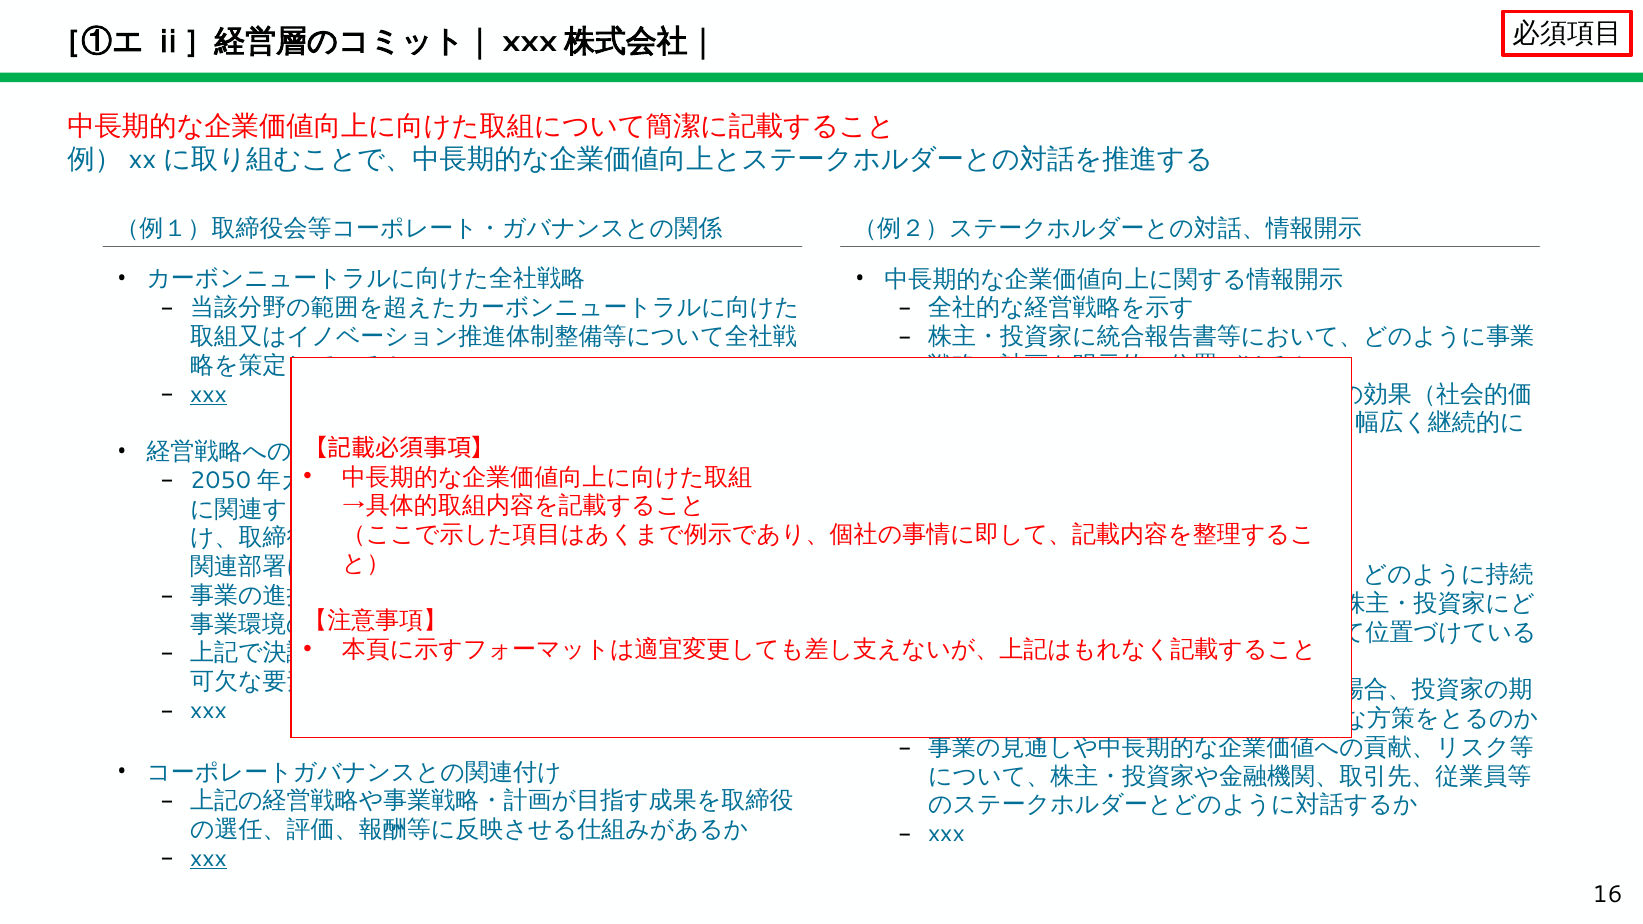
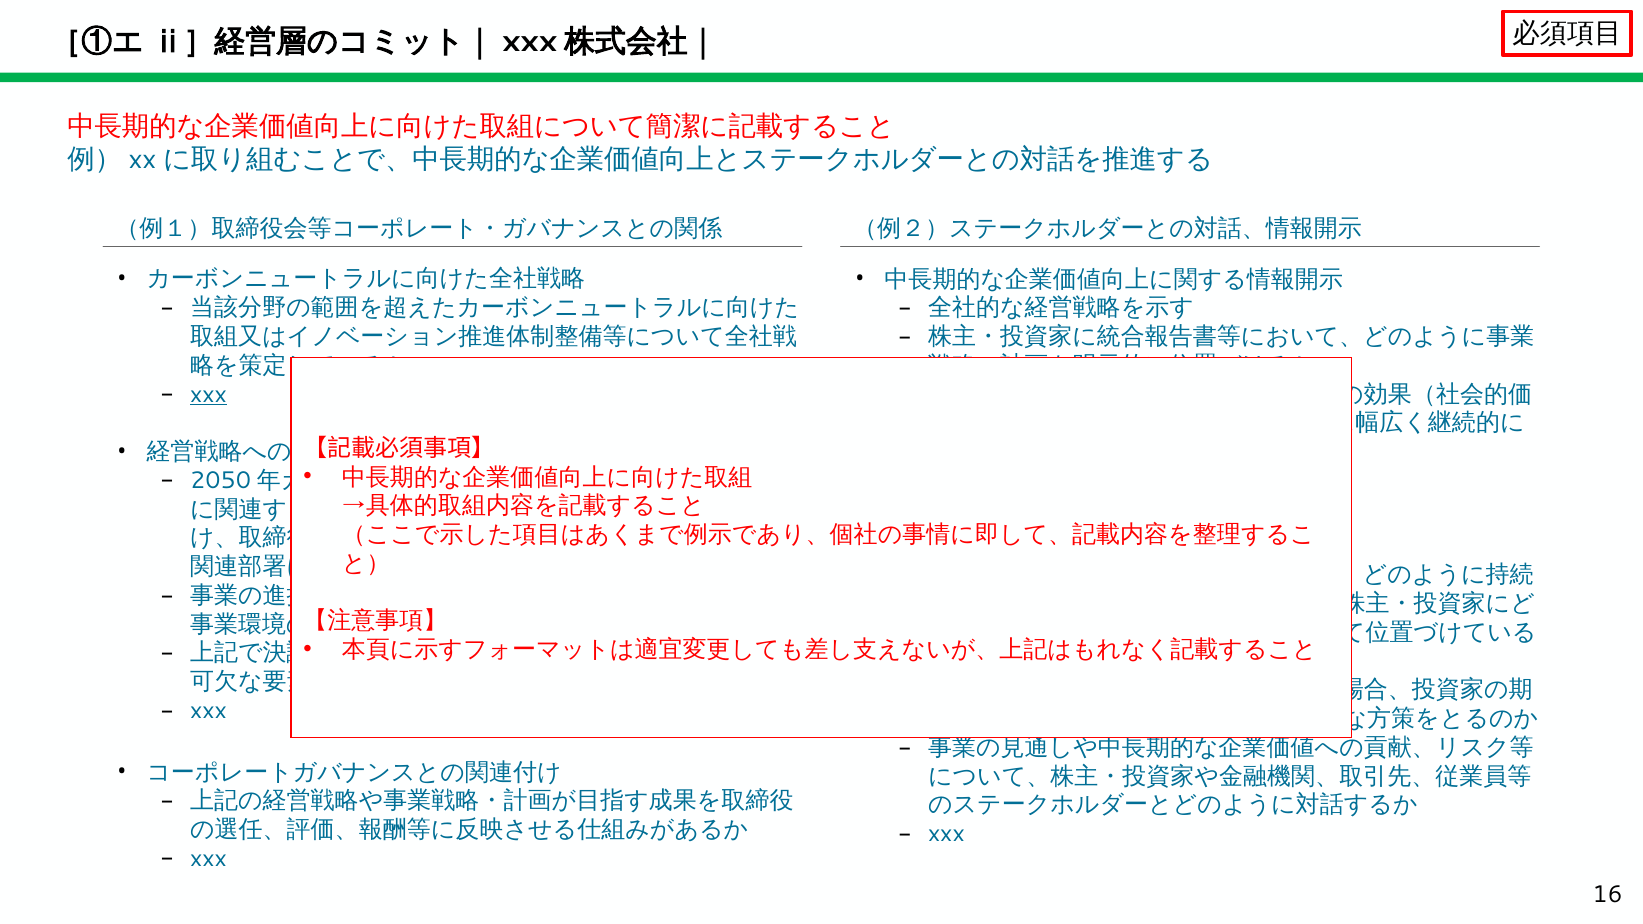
xxx at (209, 859) underline: present -> none
